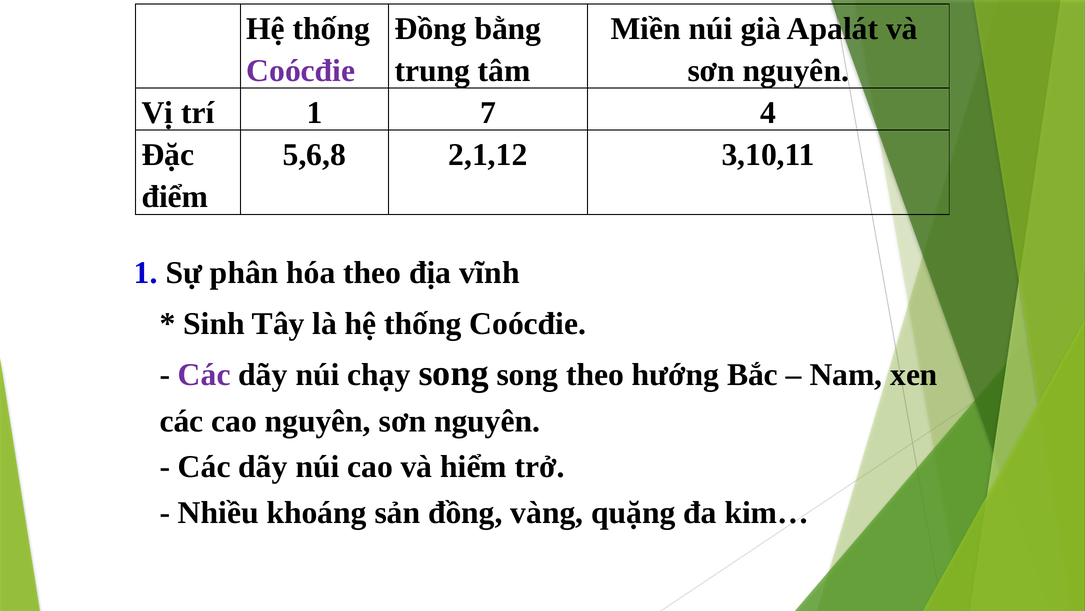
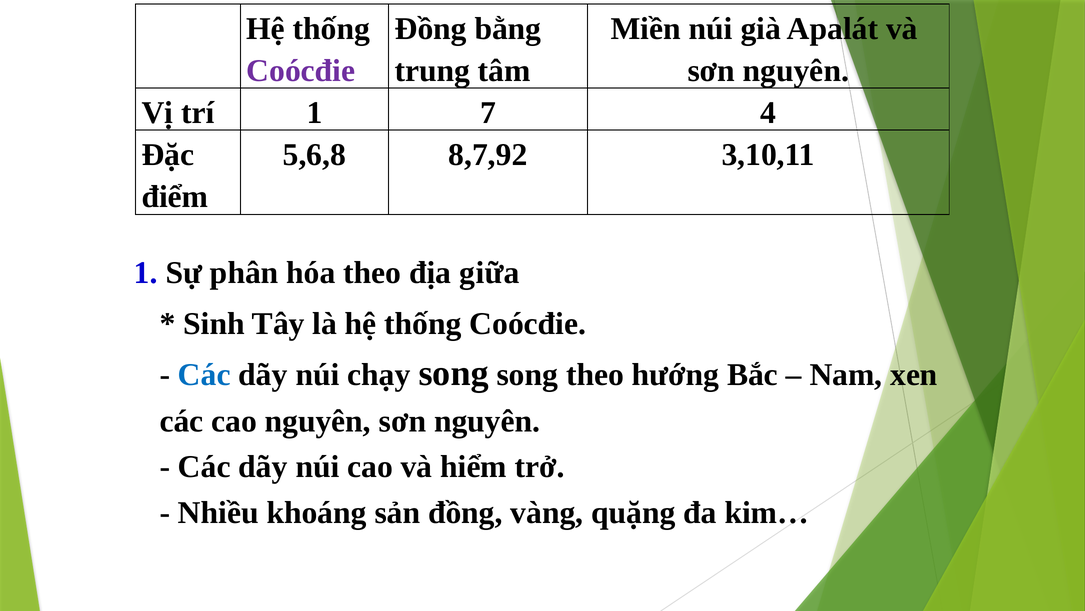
2,1,12: 2,1,12 -> 8,7,92
vĩnh: vĩnh -> giữa
Các at (204, 374) colour: purple -> blue
